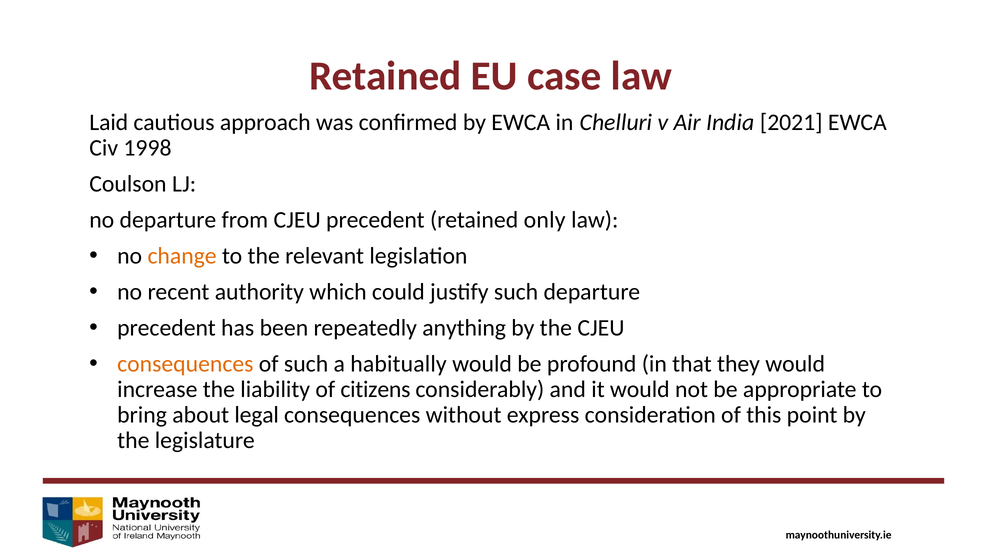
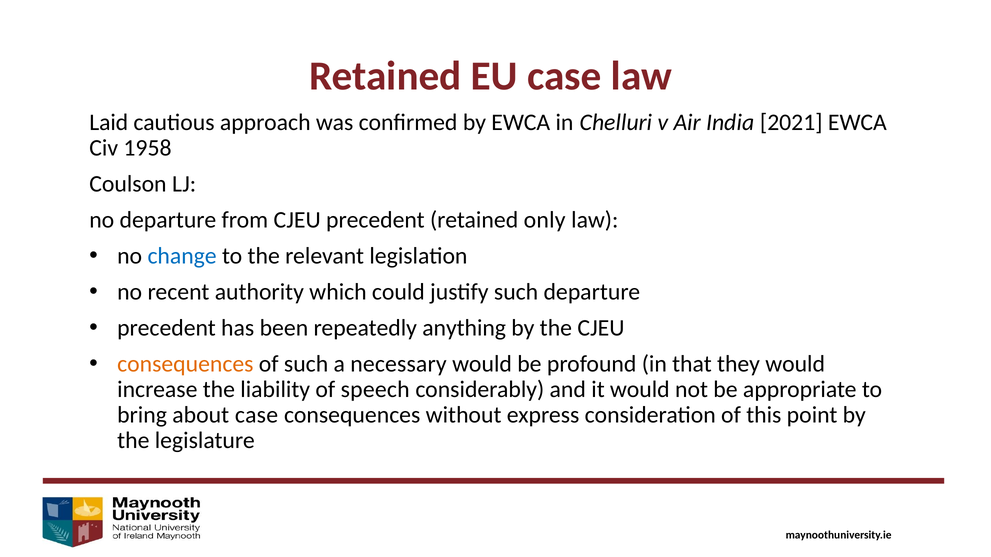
1998: 1998 -> 1958
change colour: orange -> blue
habitually: habitually -> necessary
citizens: citizens -> speech
about legal: legal -> case
